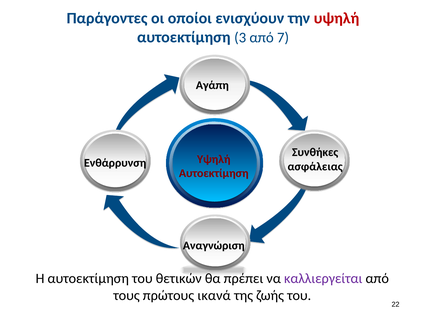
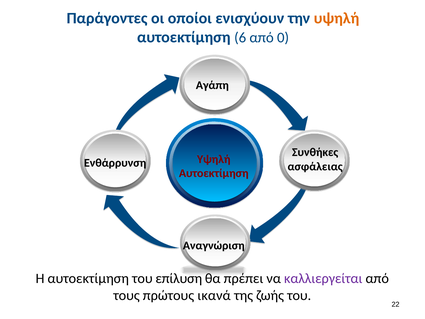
υψηλή at (337, 18) colour: red -> orange
3: 3 -> 6
7: 7 -> 0
θετικών: θετικών -> επίλυση
